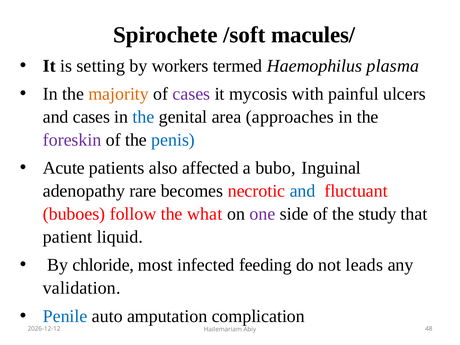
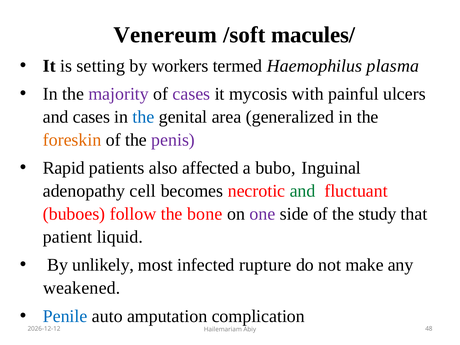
Spirochete: Spirochete -> Venereum
majority colour: orange -> purple
approaches: approaches -> generalized
foreskin colour: purple -> orange
penis colour: blue -> purple
Acute: Acute -> Rapid
rare: rare -> cell
and at (303, 191) colour: blue -> green
what: what -> bone
chloride: chloride -> unlikely
feeding: feeding -> rupture
leads: leads -> make
validation: validation -> weakened
